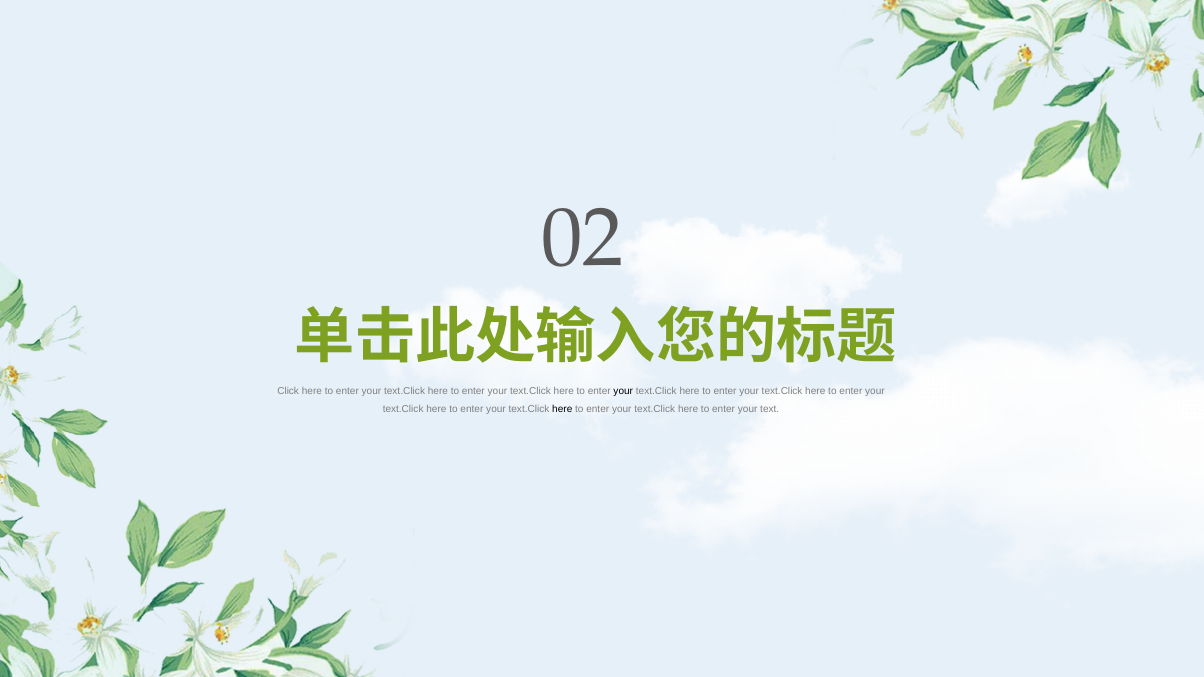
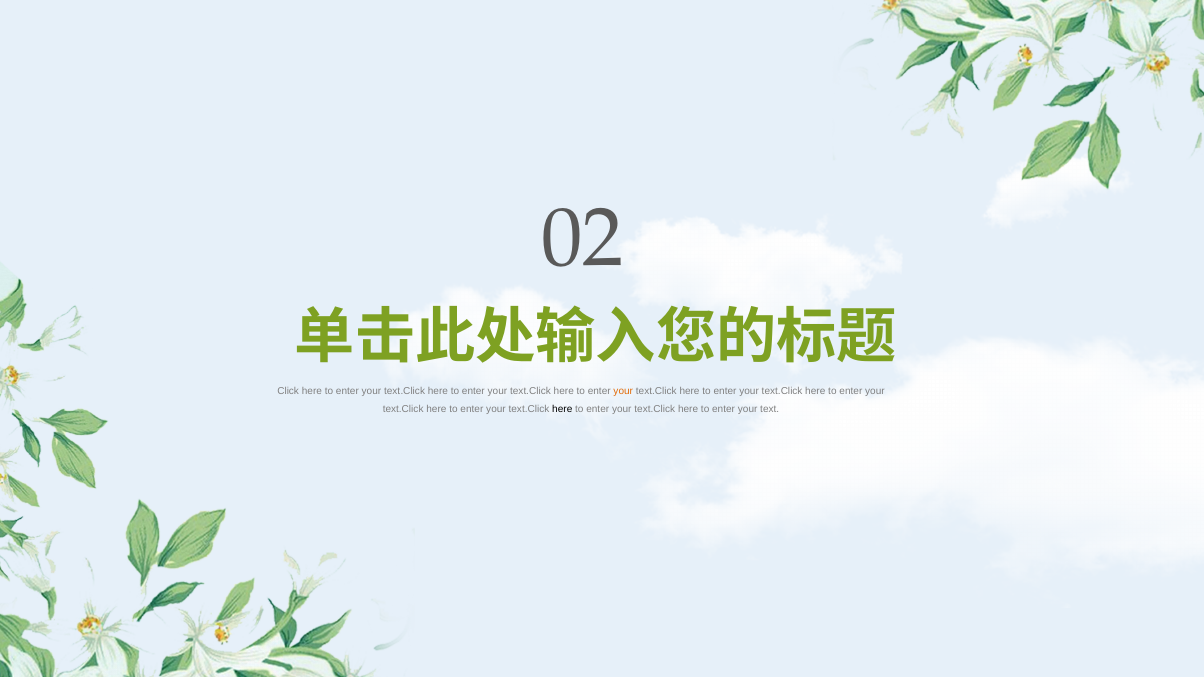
your at (623, 391) colour: black -> orange
